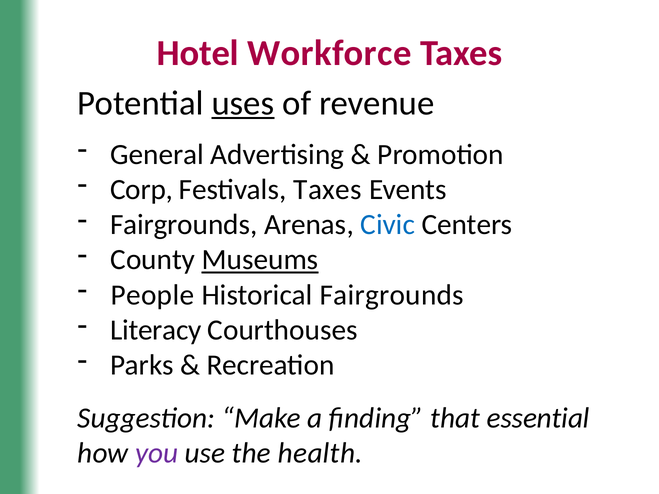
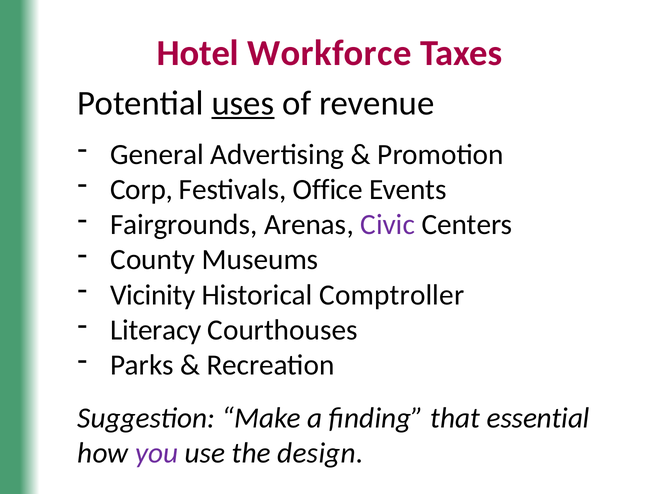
Festivals Taxes: Taxes -> Office
Civic colour: blue -> purple
Museums underline: present -> none
People: People -> Vicinity
Historical Fairgrounds: Fairgrounds -> Comptroller
health: health -> design
